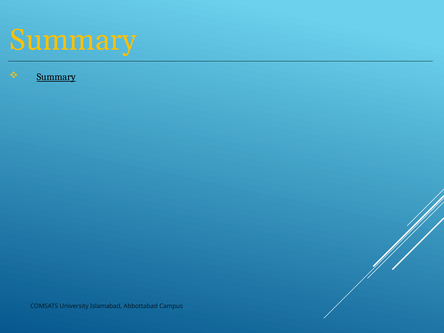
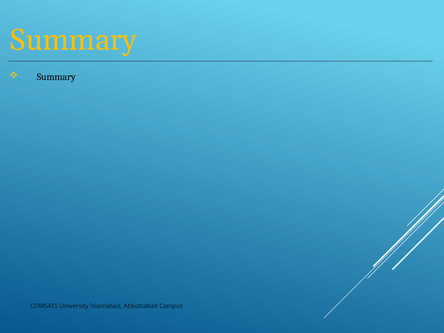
Summary at (56, 77) underline: present -> none
